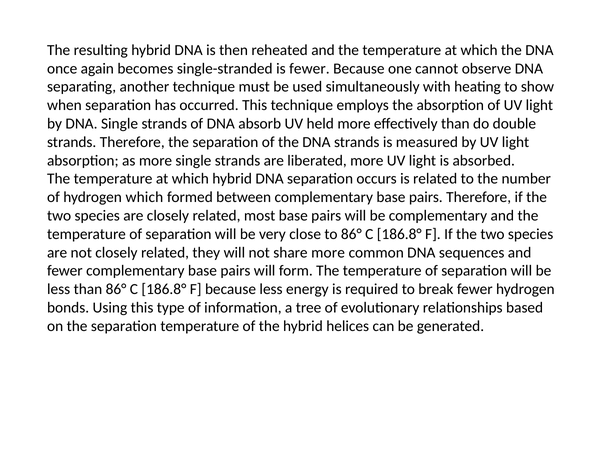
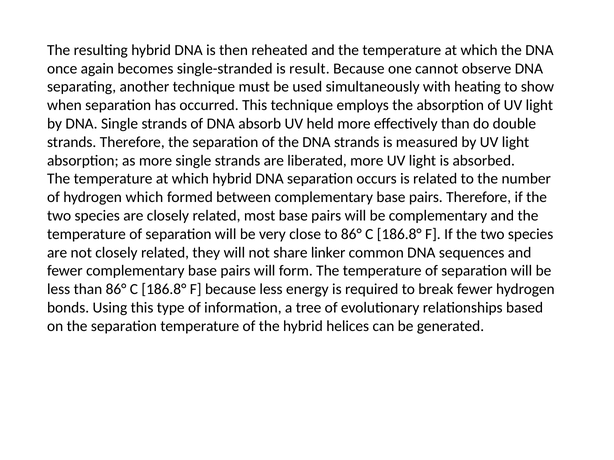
is fewer: fewer -> result
share more: more -> linker
